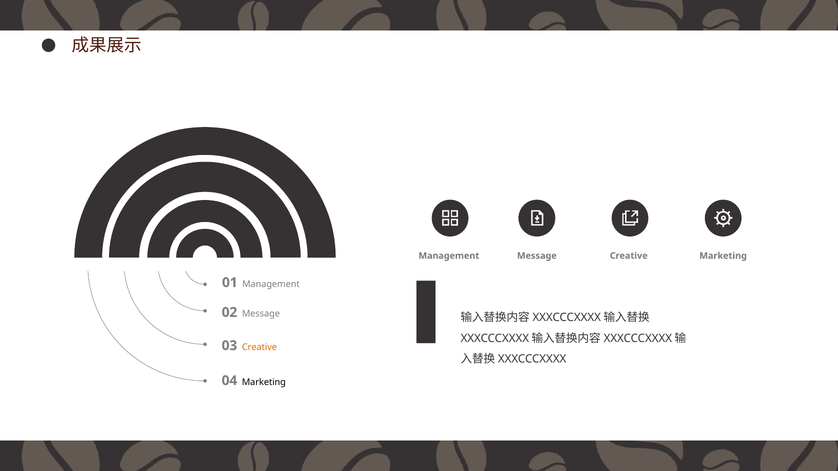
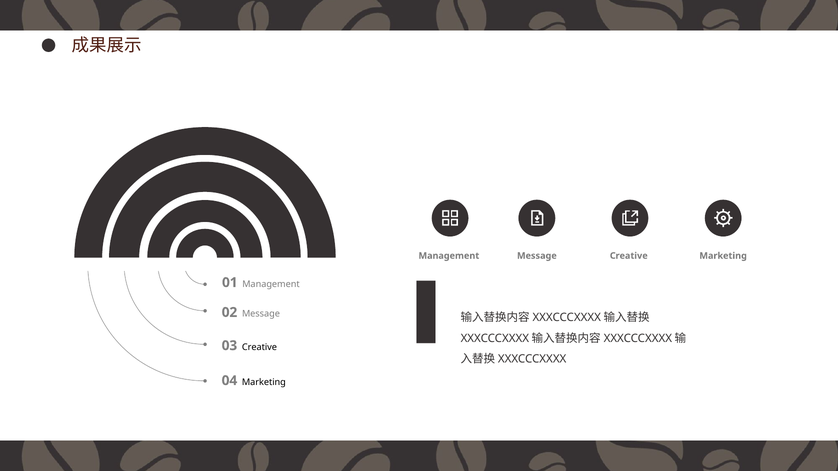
Creative at (259, 347) colour: orange -> black
